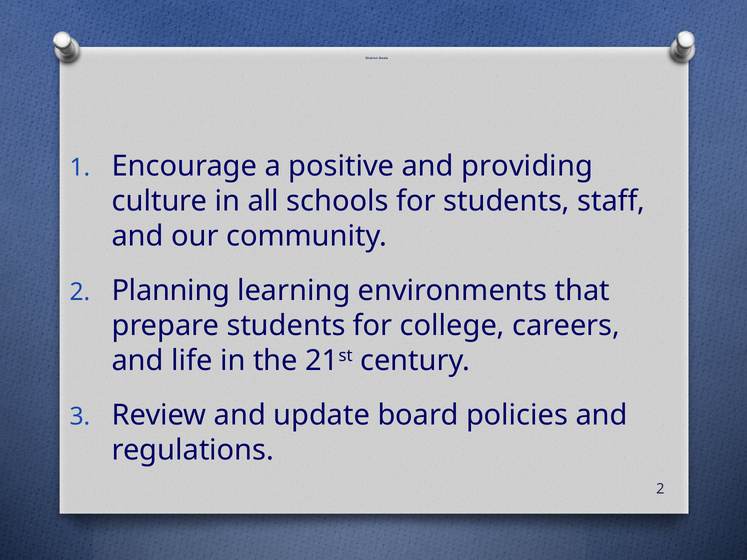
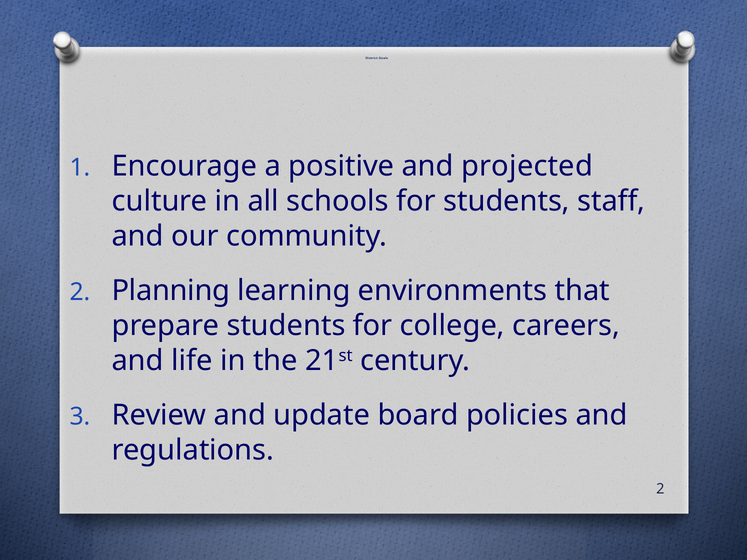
providing: providing -> projected
